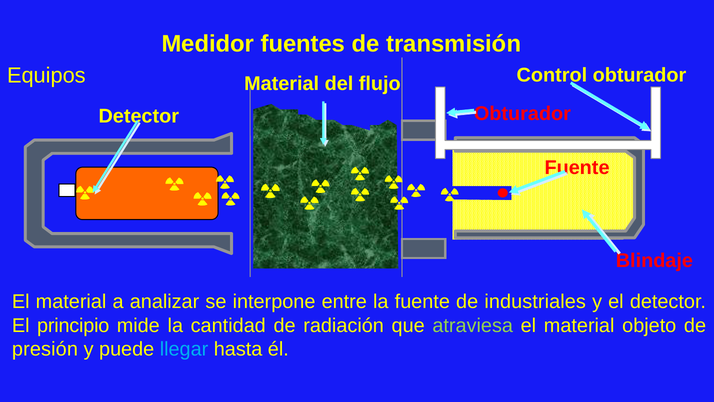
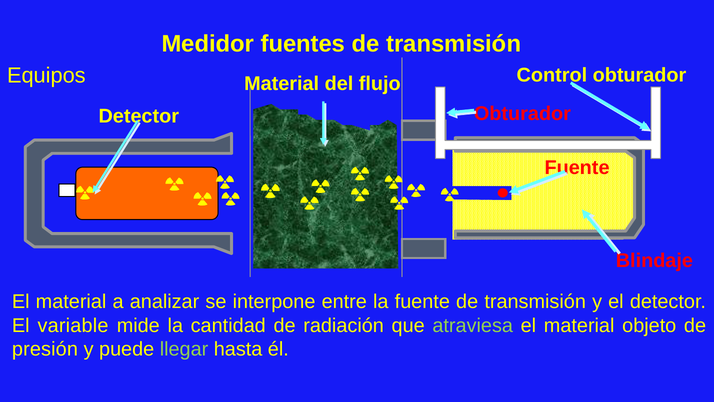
fuente de industriales: industriales -> transmisión
principio: principio -> variable
llegar colour: light blue -> light green
